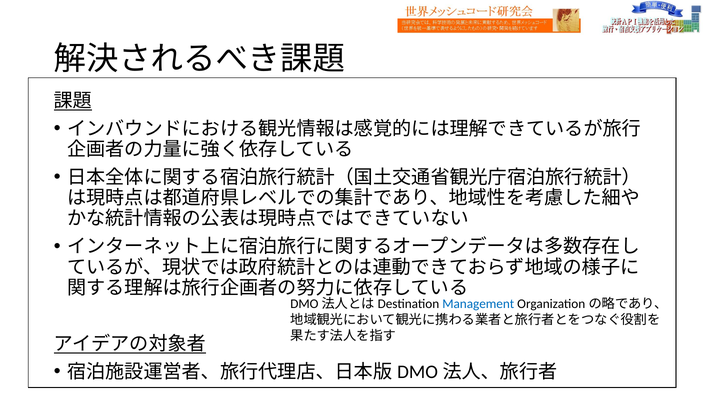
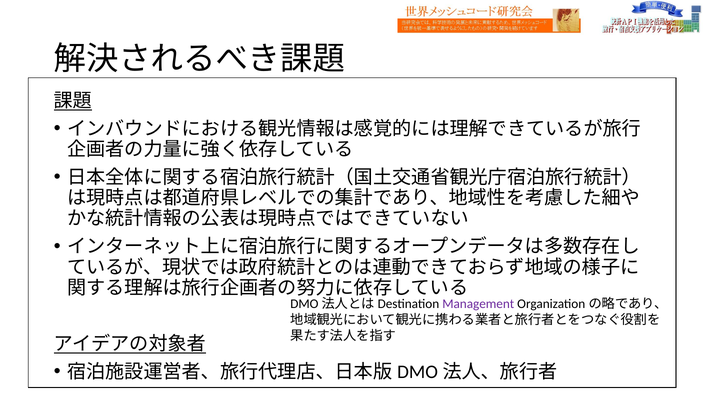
Management colour: blue -> purple
